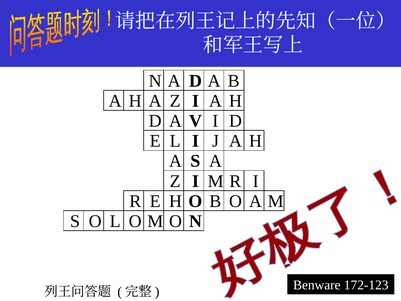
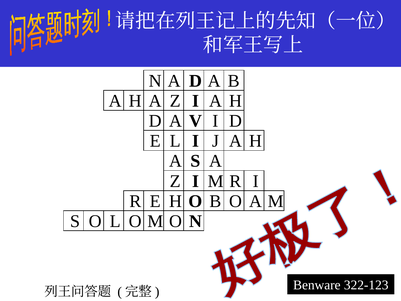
172-123: 172-123 -> 322-123
